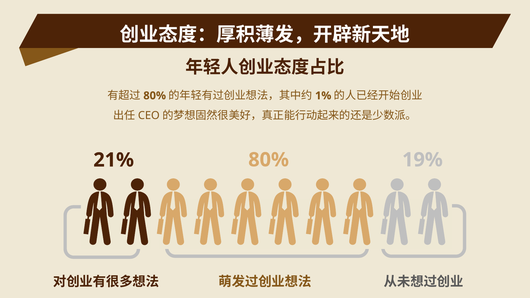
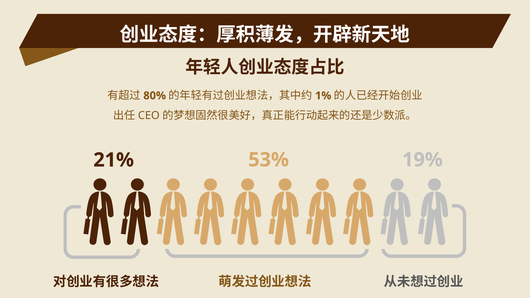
21% 80%: 80% -> 53%
